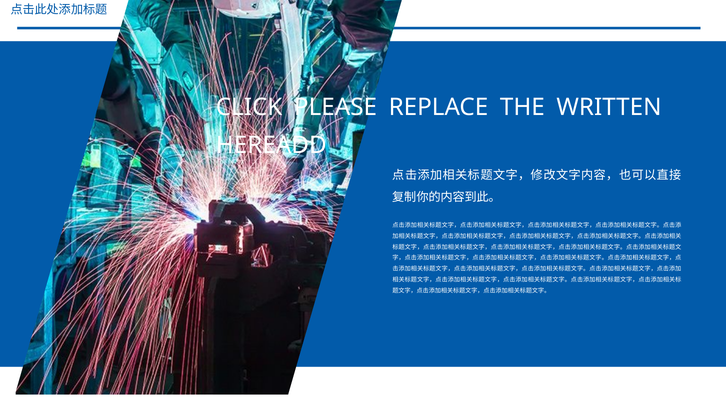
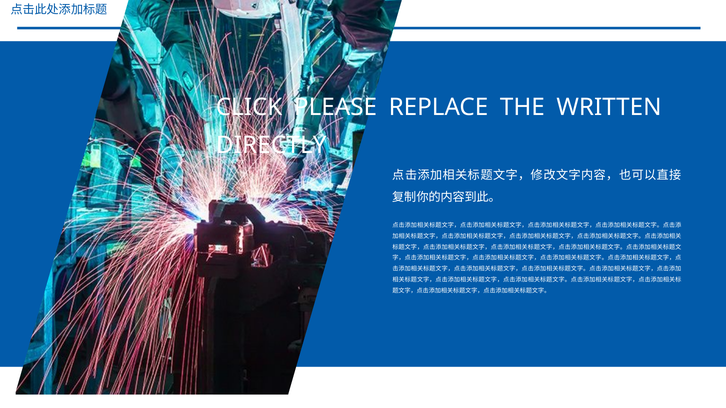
HEREADD: HEREADD -> DIRECTLY
